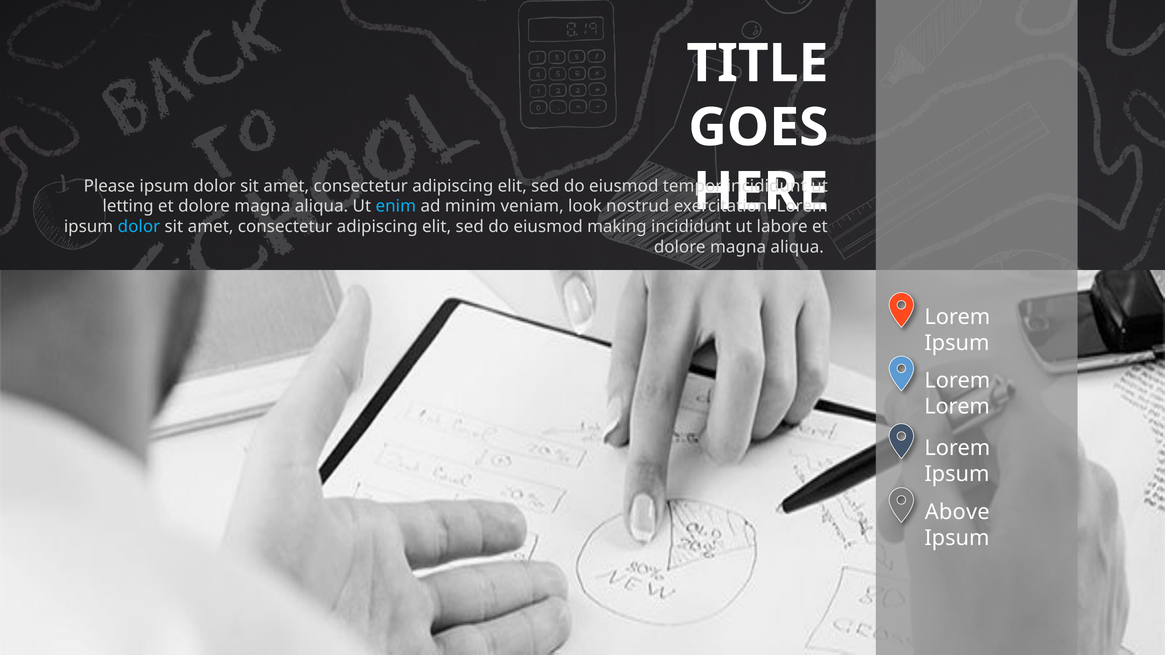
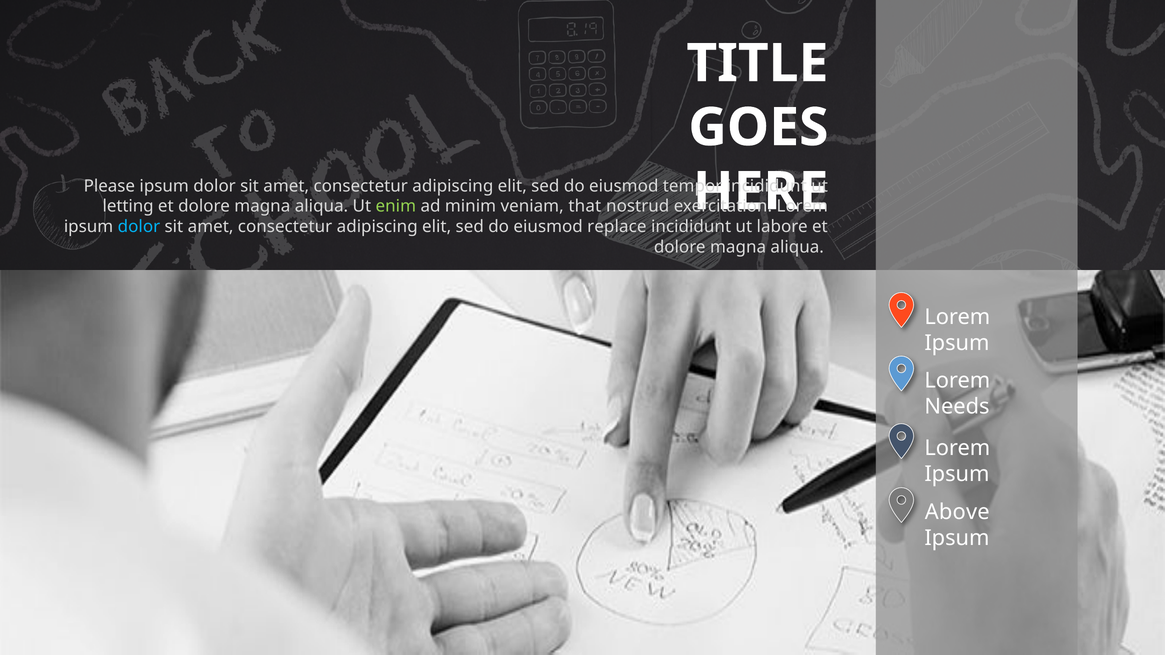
enim colour: light blue -> light green
look: look -> that
making: making -> replace
Lorem at (957, 407): Lorem -> Needs
